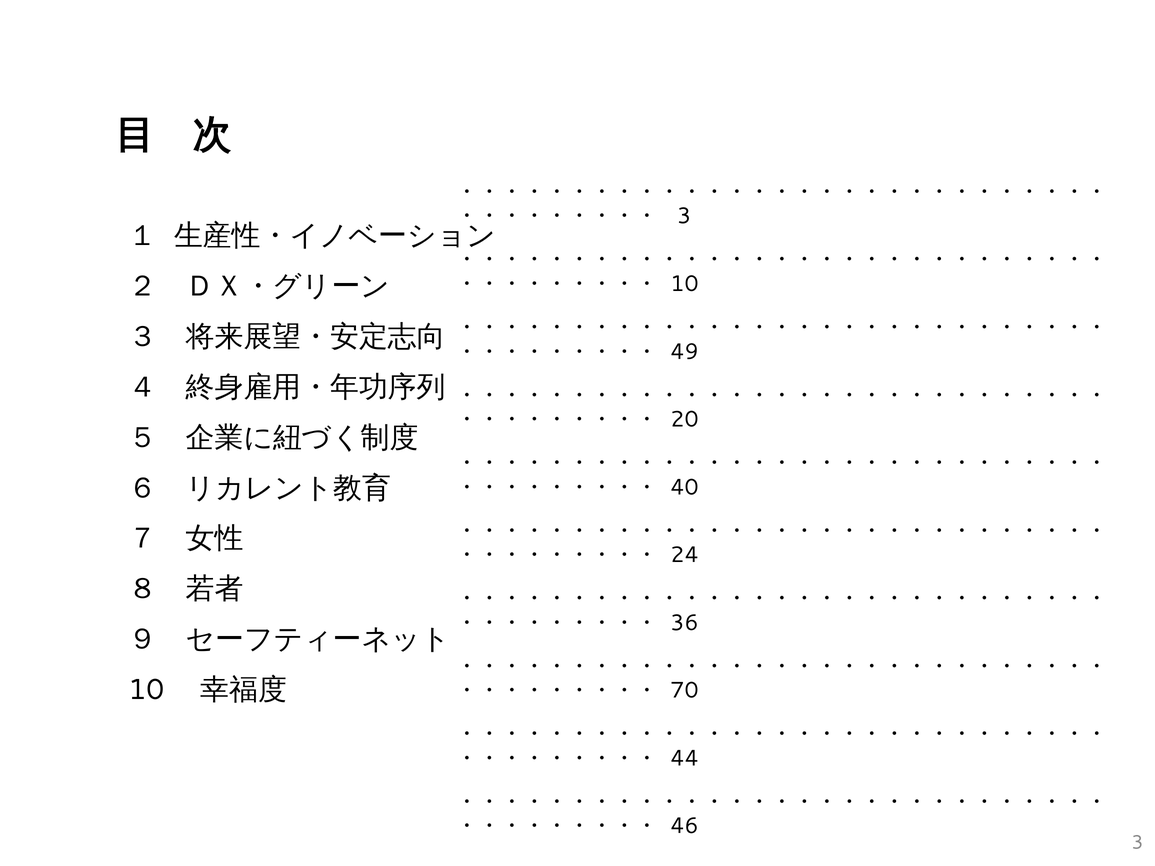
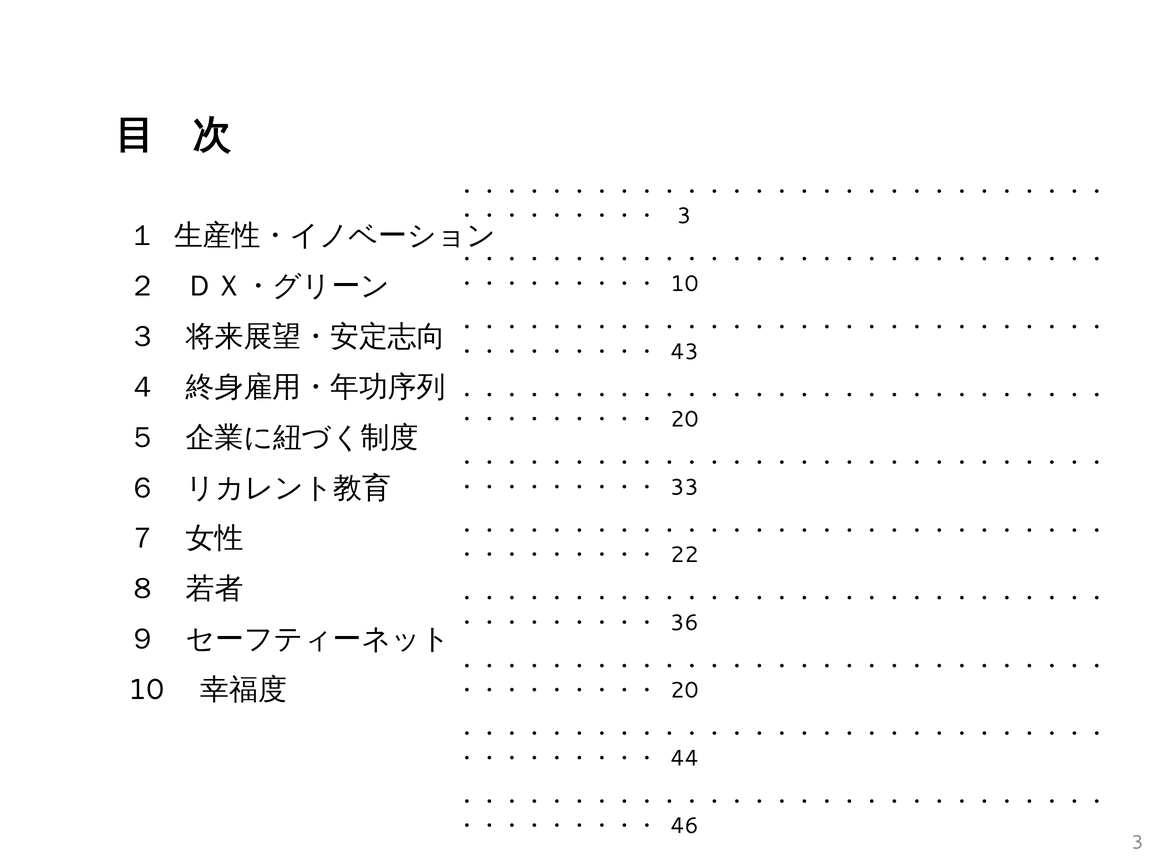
49: 49 -> 43
40: 40 -> 33
24: 24 -> 22
70 at (684, 691): 70 -> 20
